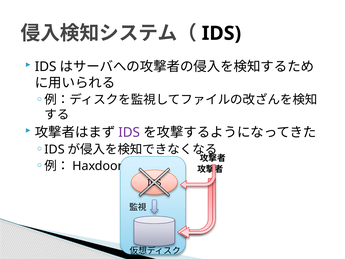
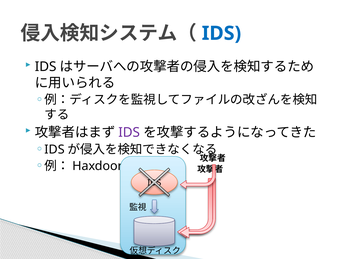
IDS at (221, 33) colour: black -> blue
